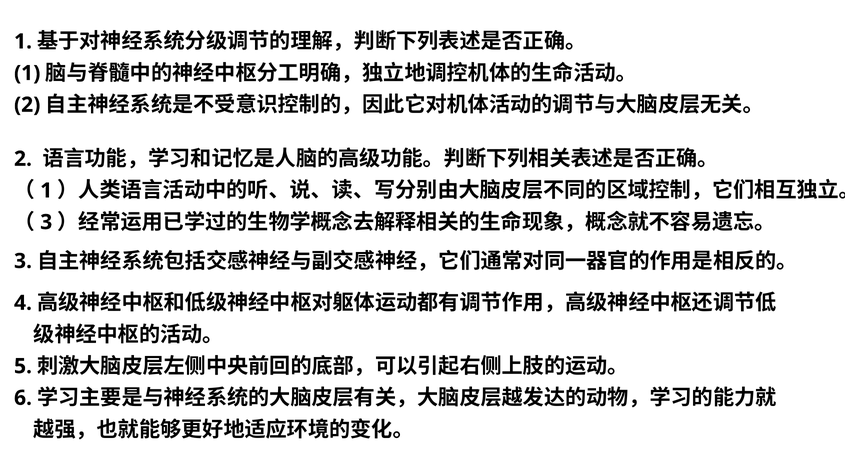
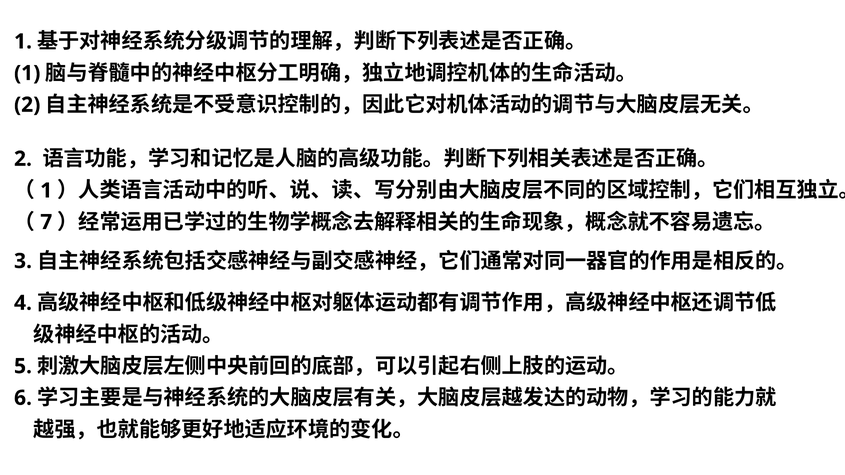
3 at (46, 222): 3 -> 7
